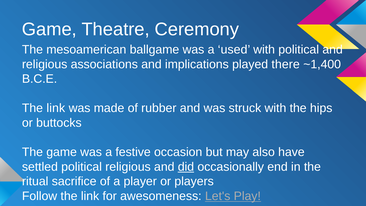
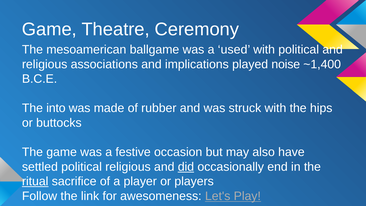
there: there -> noise
link at (56, 108): link -> into
ritual underline: none -> present
